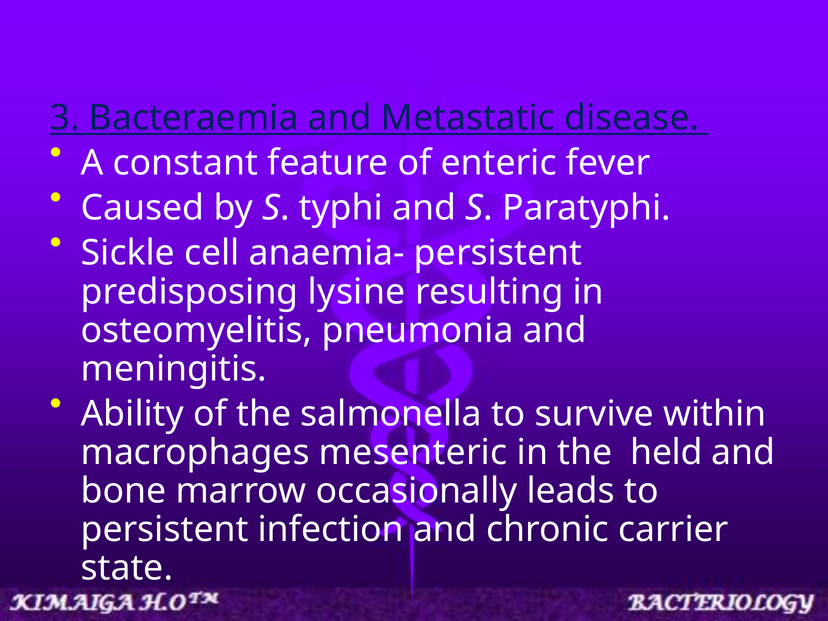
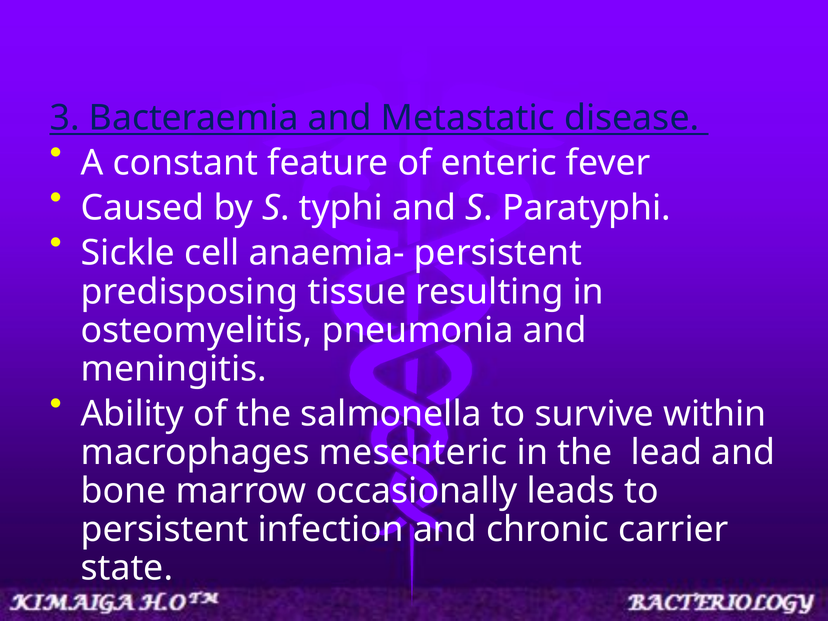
lysine: lysine -> tissue
held: held -> lead
